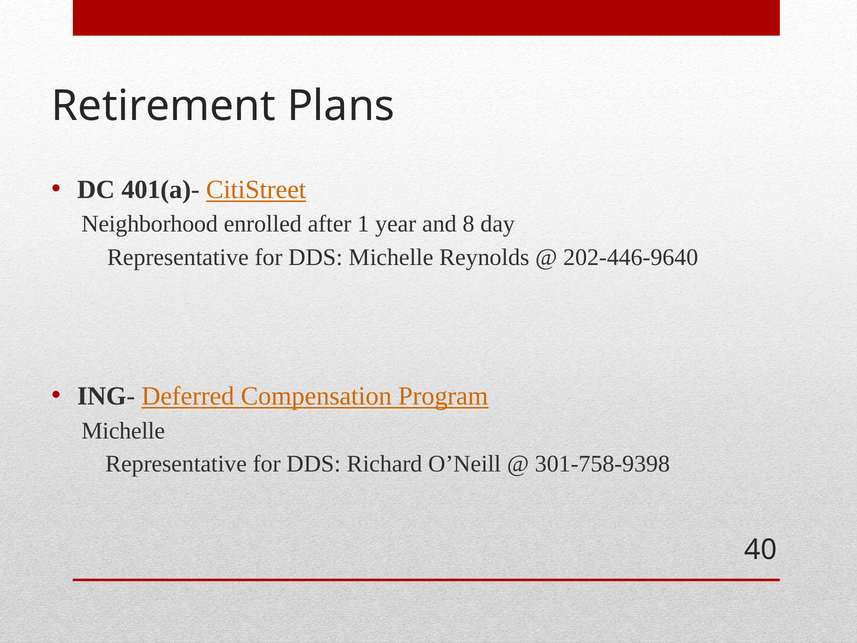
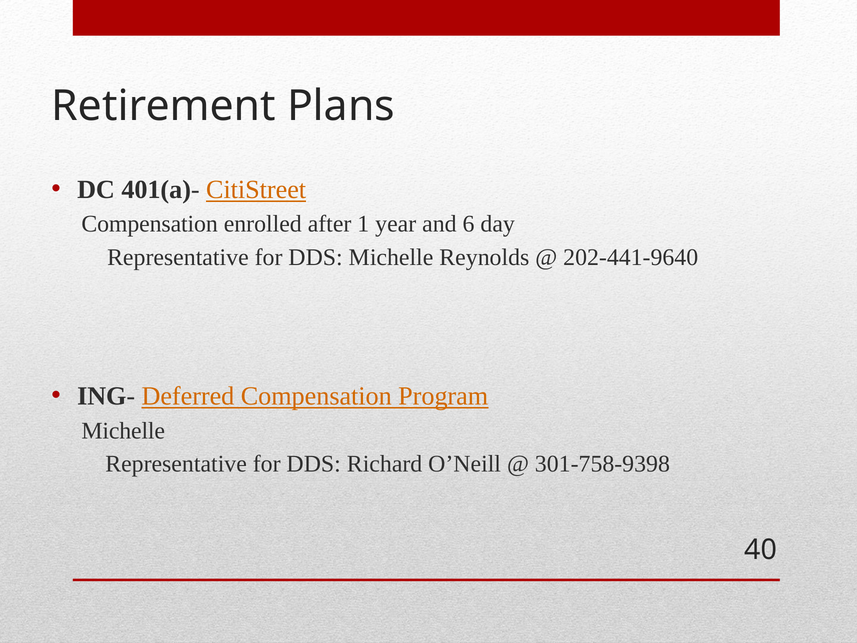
Neighborhood at (150, 224): Neighborhood -> Compensation
8: 8 -> 6
202-446-9640: 202-446-9640 -> 202-441-9640
